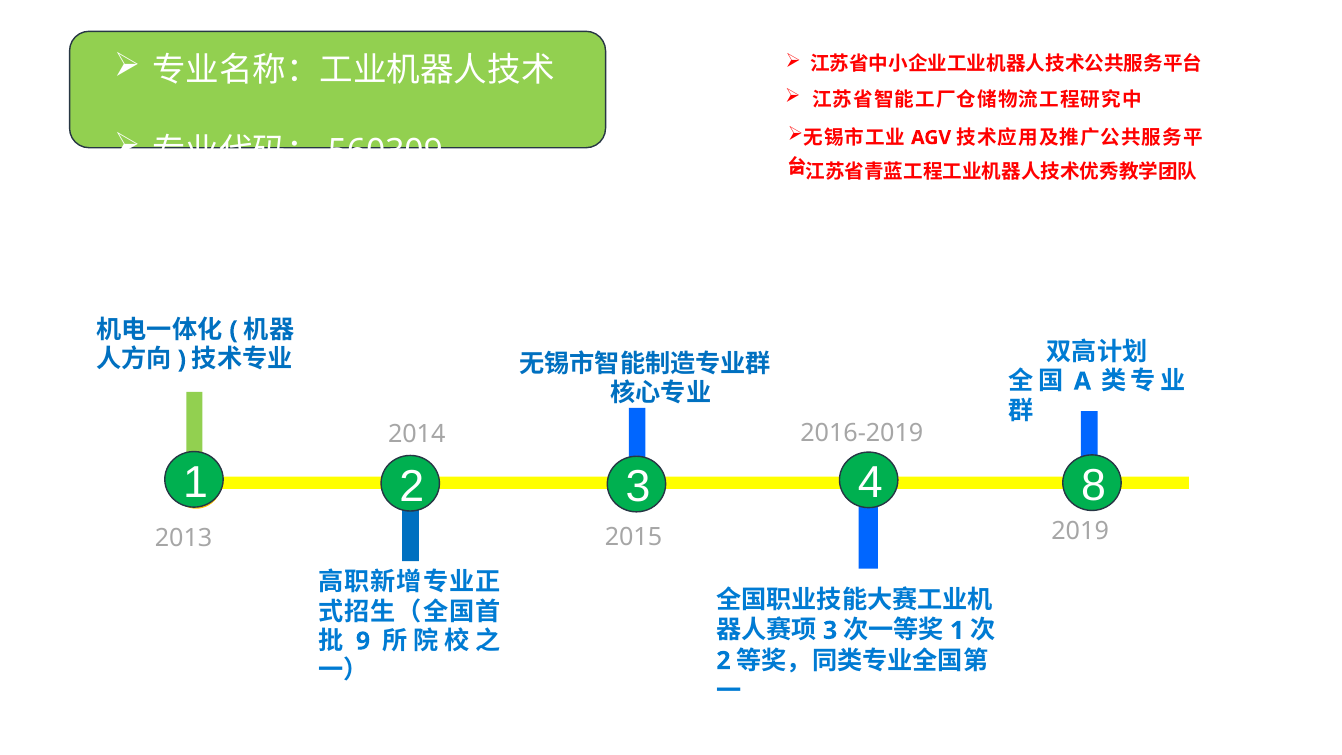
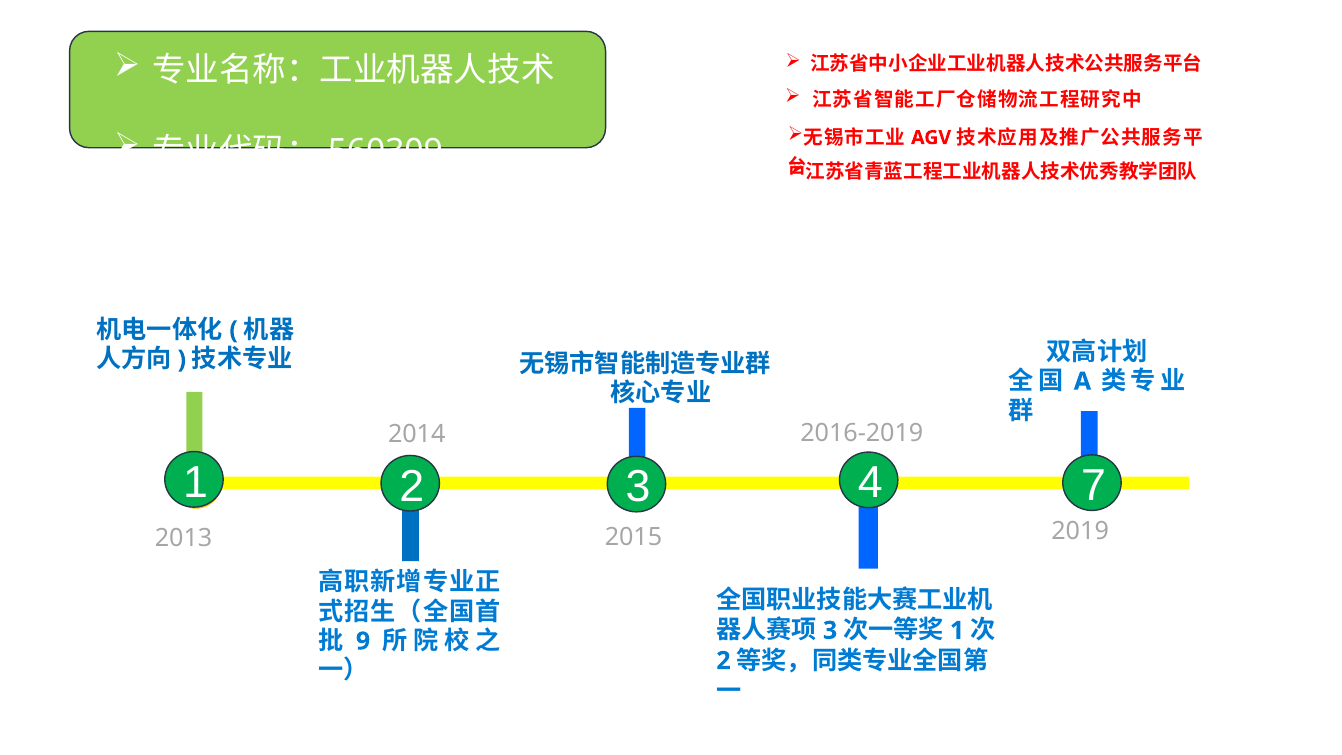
8: 8 -> 7
